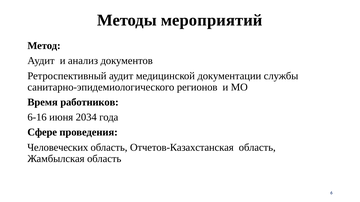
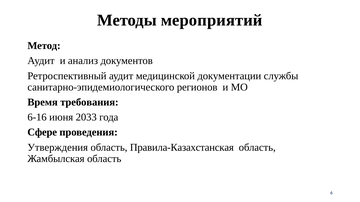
работников: работников -> требования
2034: 2034 -> 2033
Человеческих: Человеческих -> Утверждения
Отчетов-Казахстанская: Отчетов-Казахстанская -> Правила-Казахстанская
